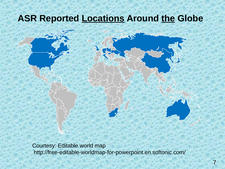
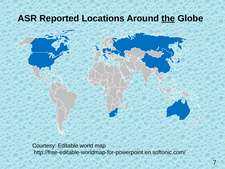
Locations underline: present -> none
